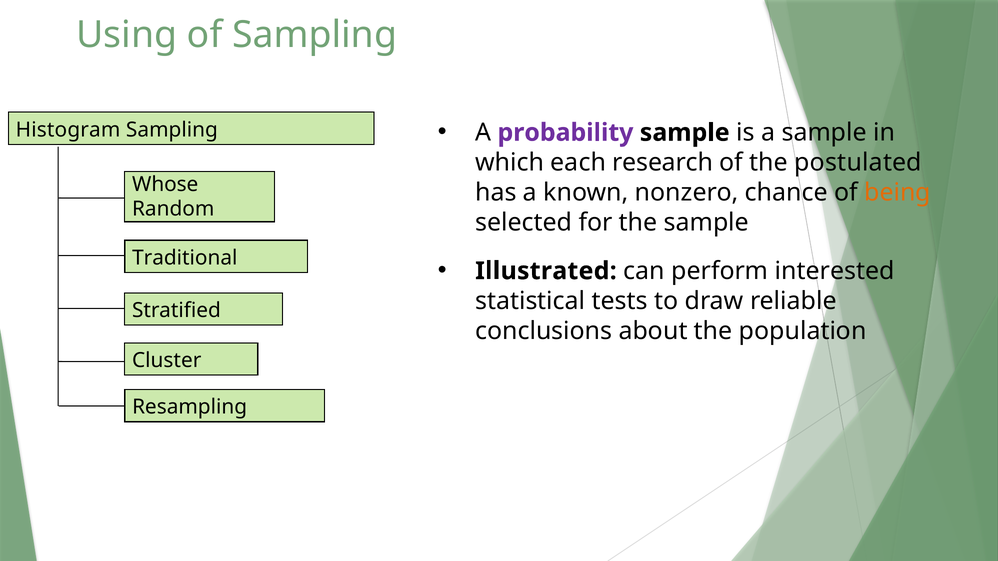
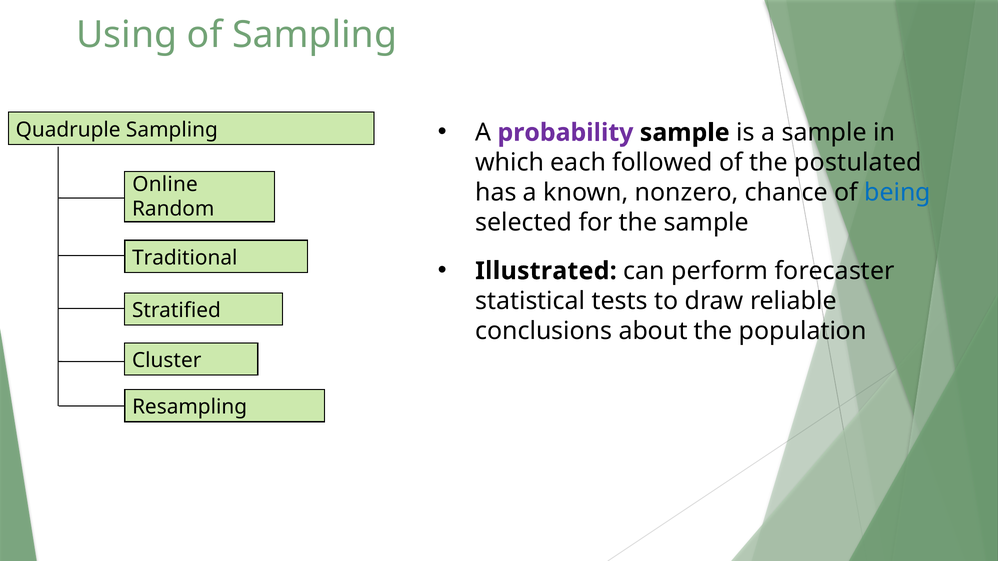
Histogram: Histogram -> Quadruple
research: research -> followed
Whose: Whose -> Online
being colour: orange -> blue
interested: interested -> forecaster
